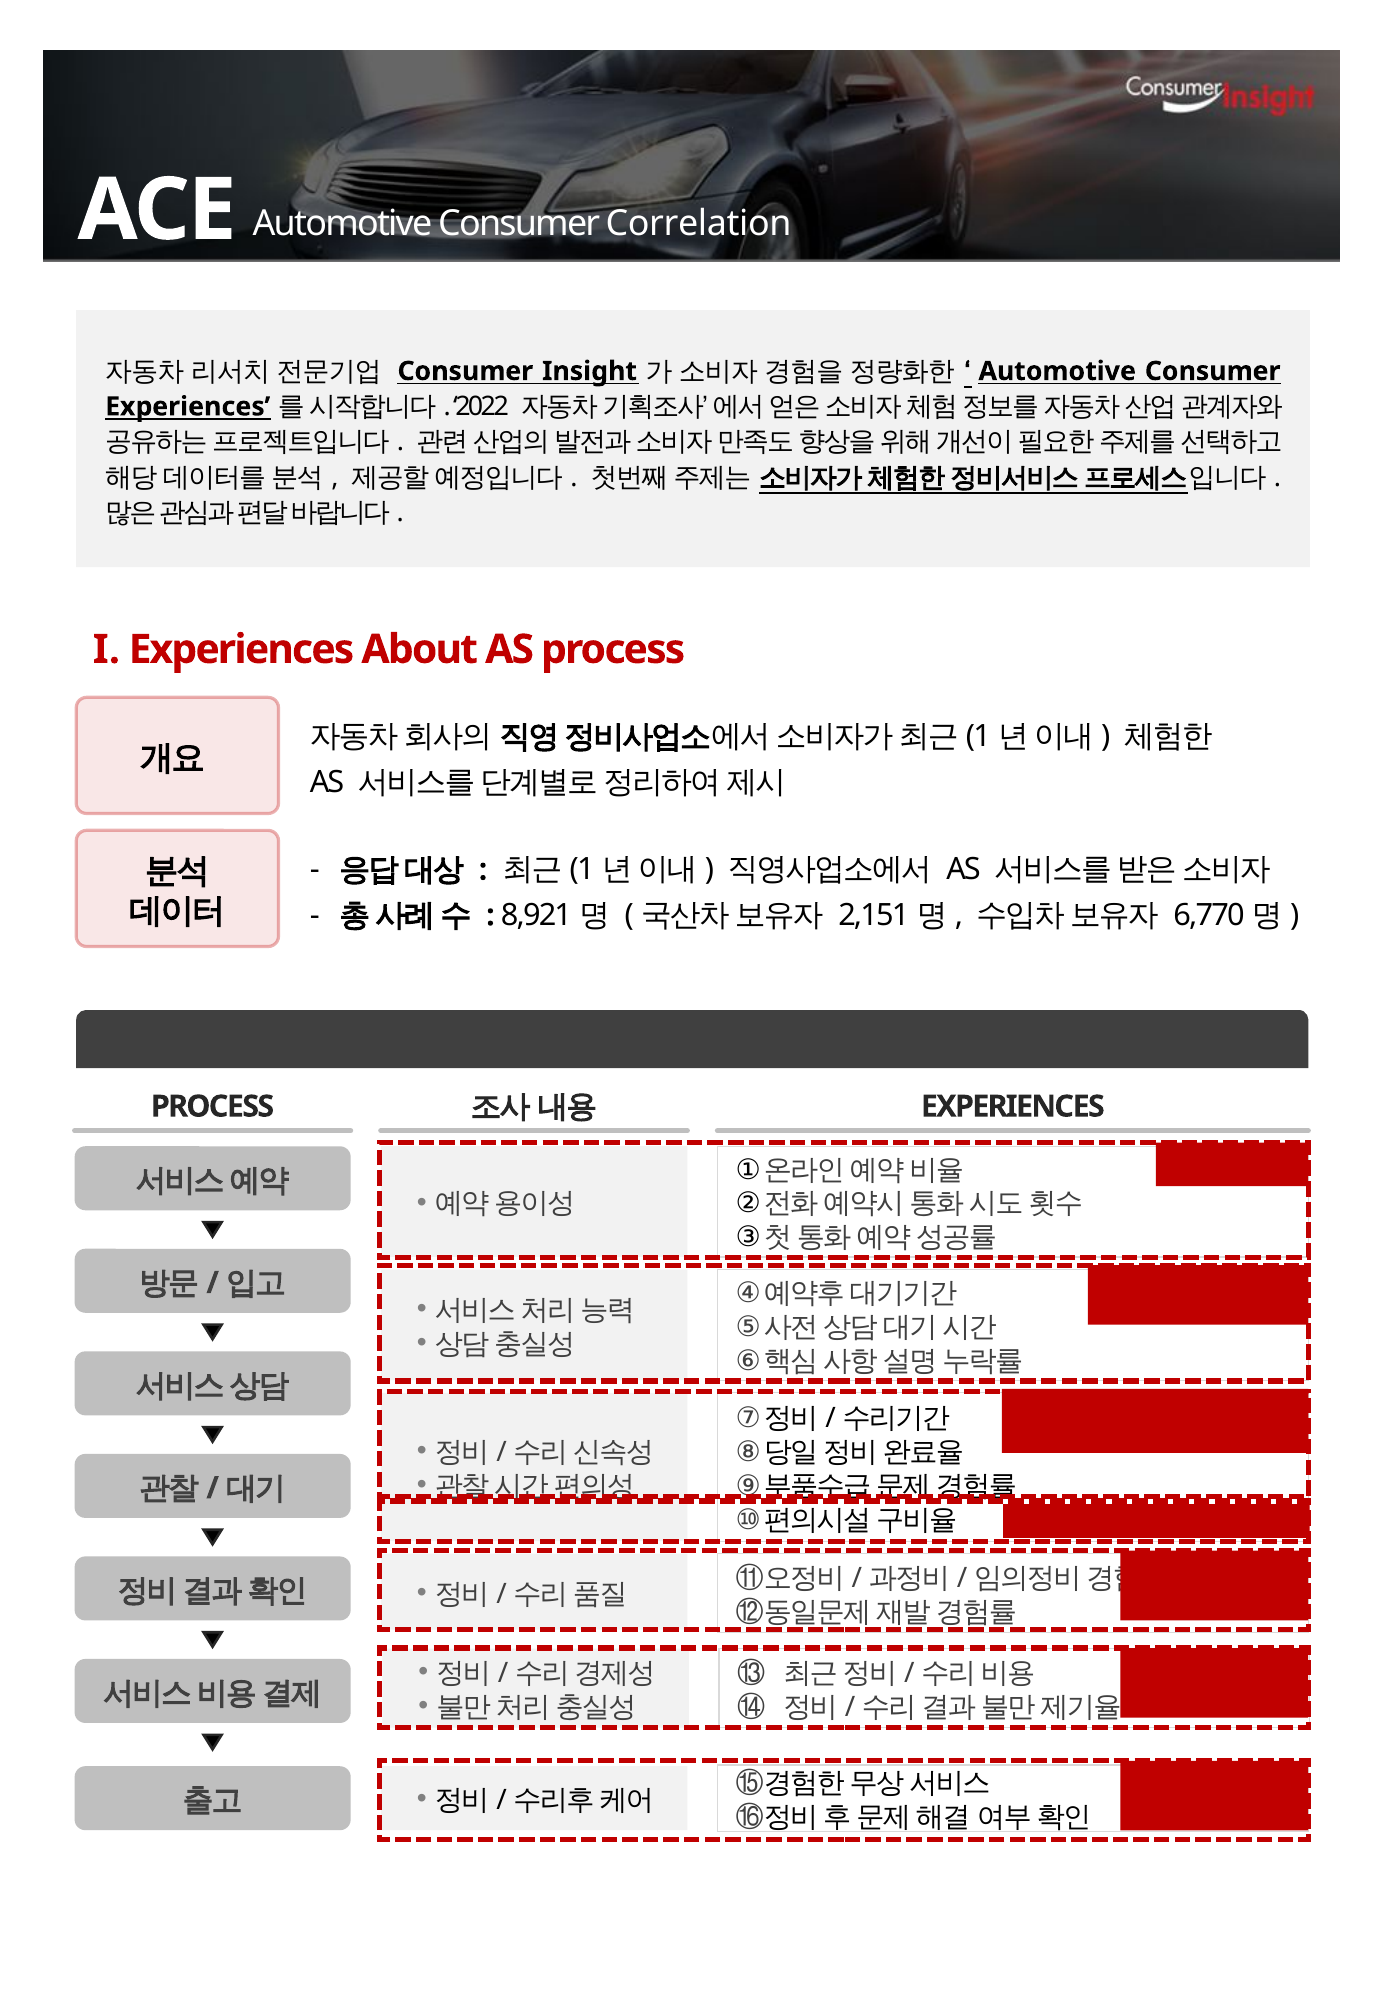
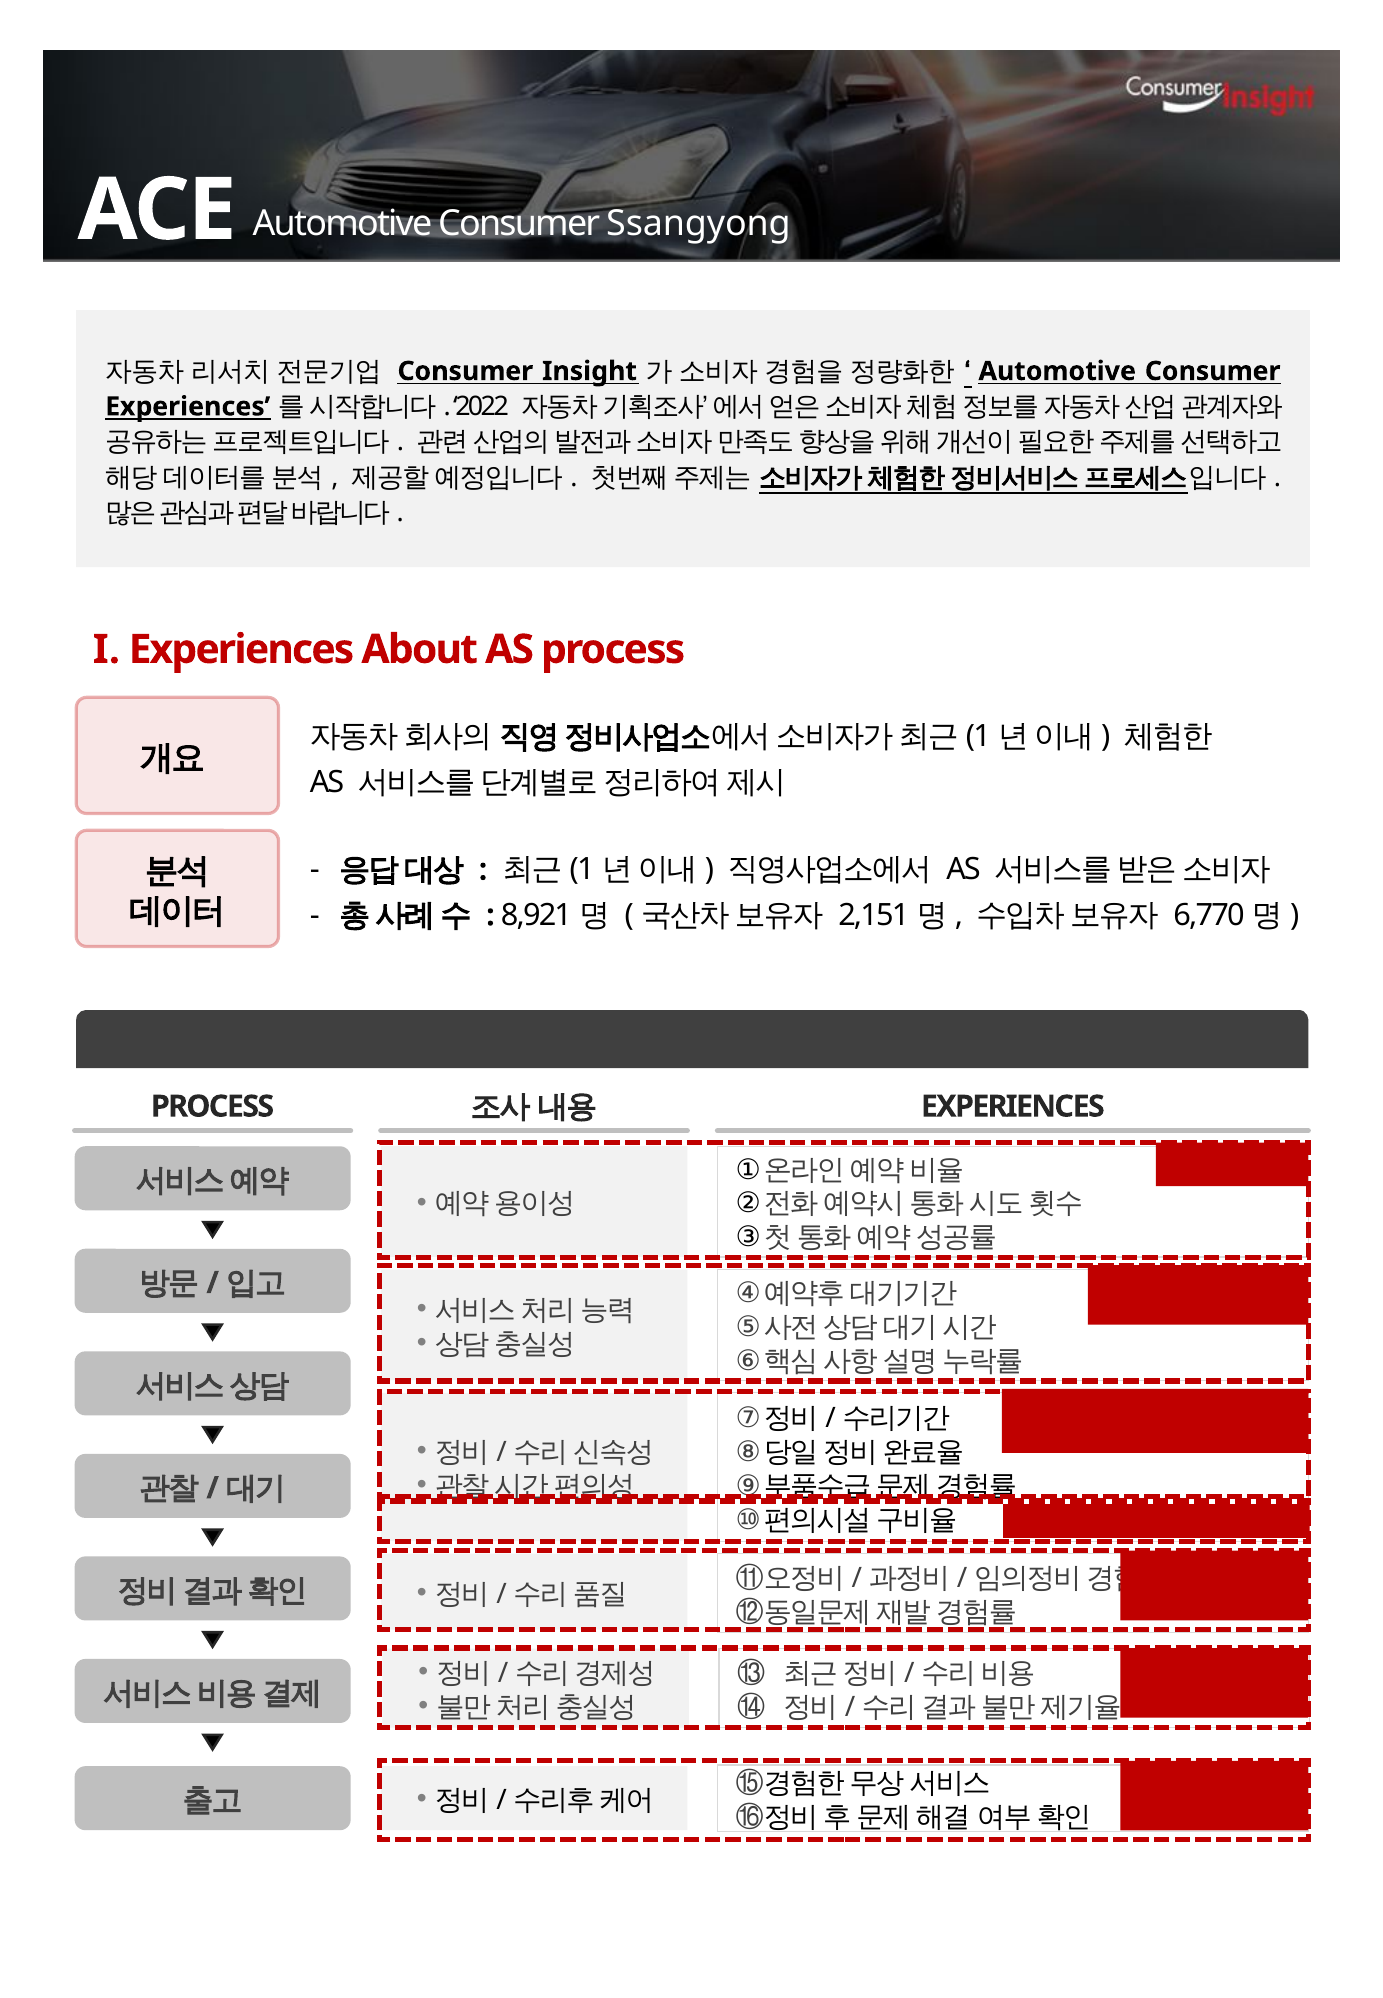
Correlation: Correlation -> Ssangyong
